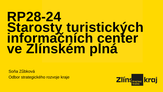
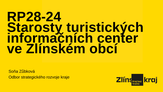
plná: plná -> obcí
